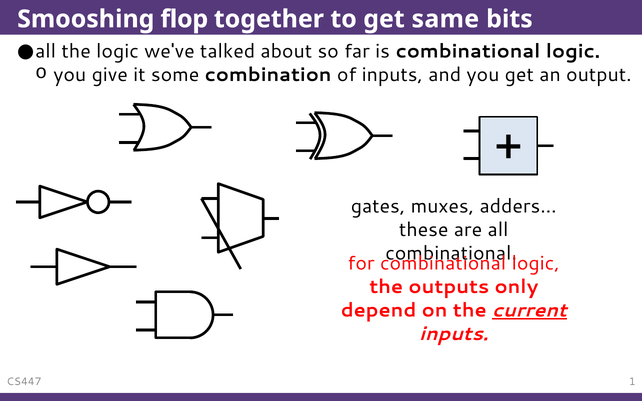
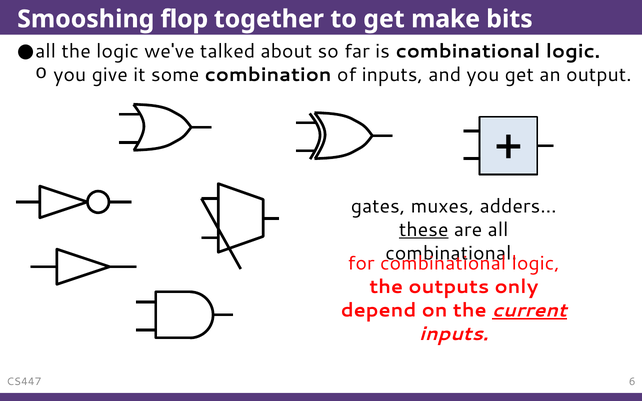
same: same -> make
these underline: none -> present
1: 1 -> 6
